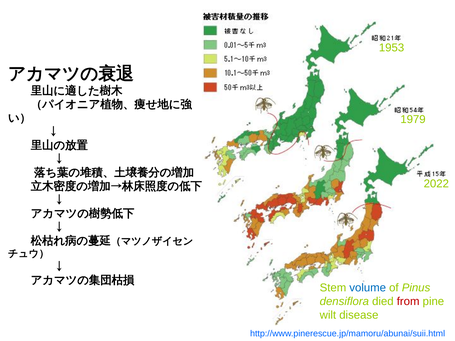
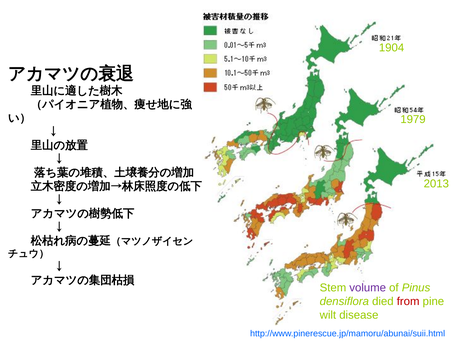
1953: 1953 -> 1904
2022: 2022 -> 2013
volume colour: blue -> purple
